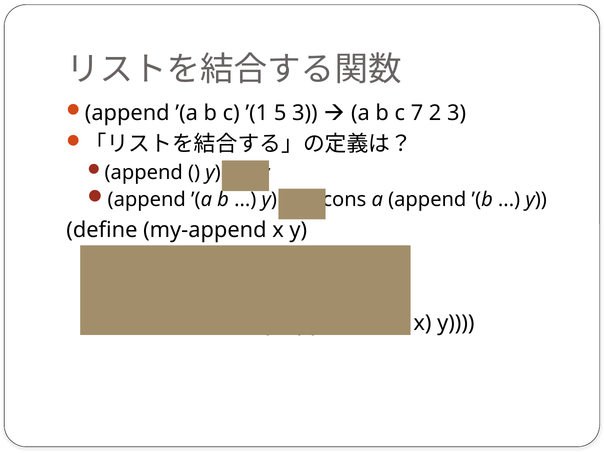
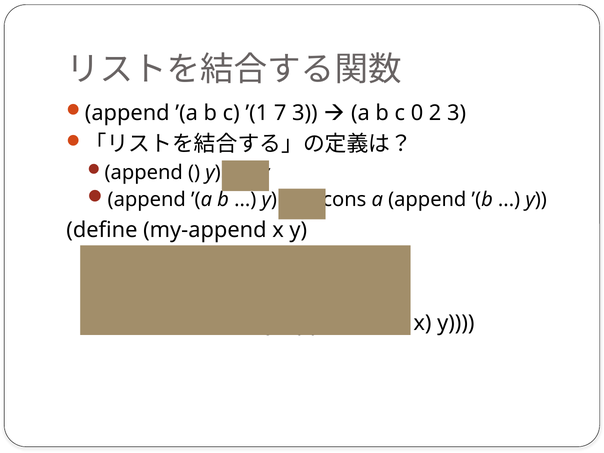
5: 5 -> 7
7: 7 -> 0
